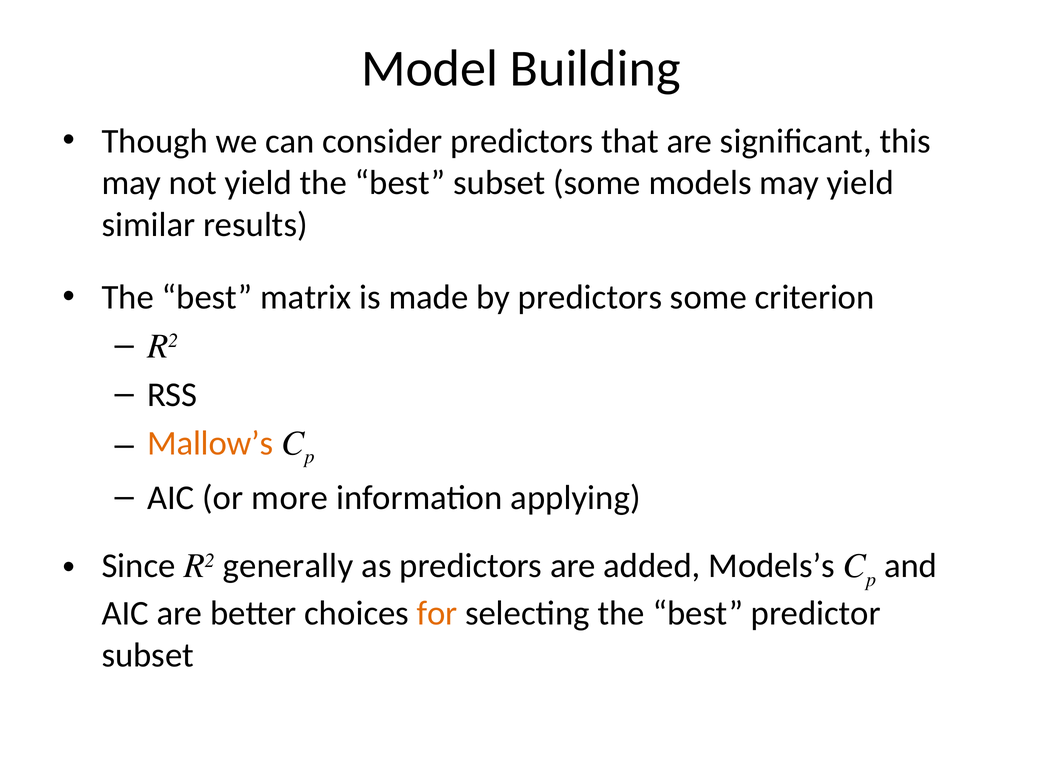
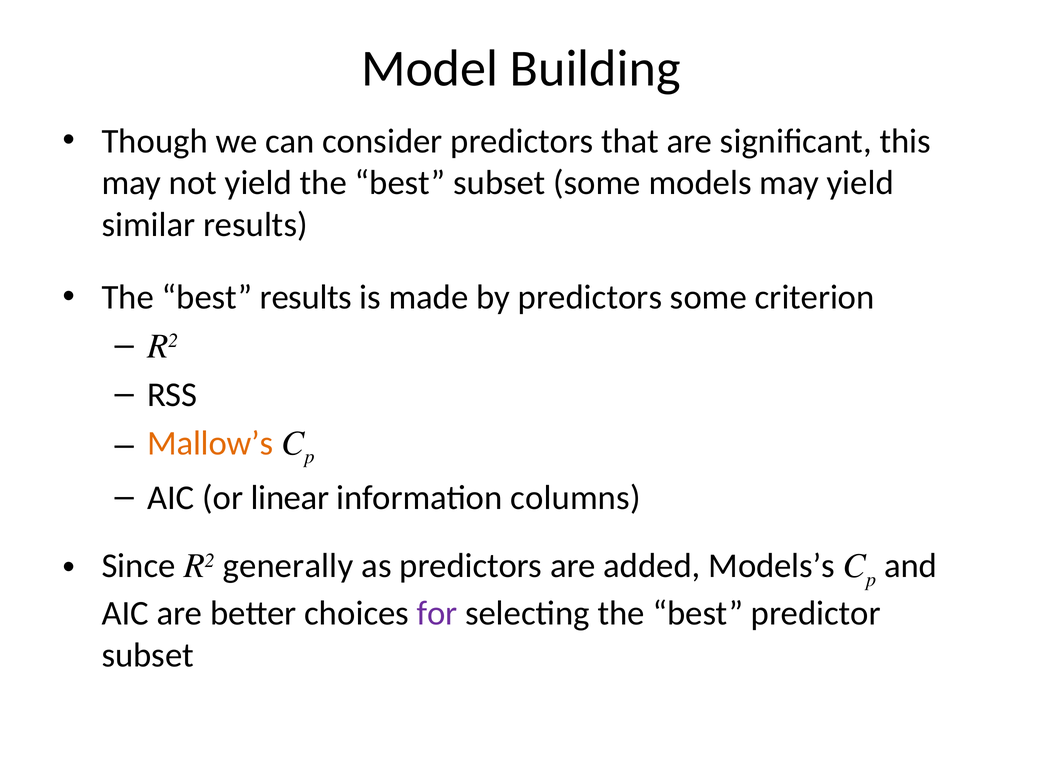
best matrix: matrix -> results
more: more -> linear
applying: applying -> columns
for colour: orange -> purple
